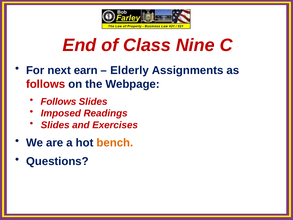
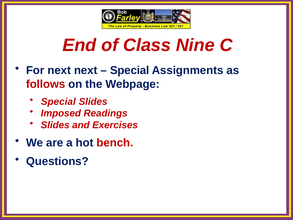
next earn: earn -> next
Elderly at (130, 70): Elderly -> Special
Follows at (58, 101): Follows -> Special
bench colour: orange -> red
